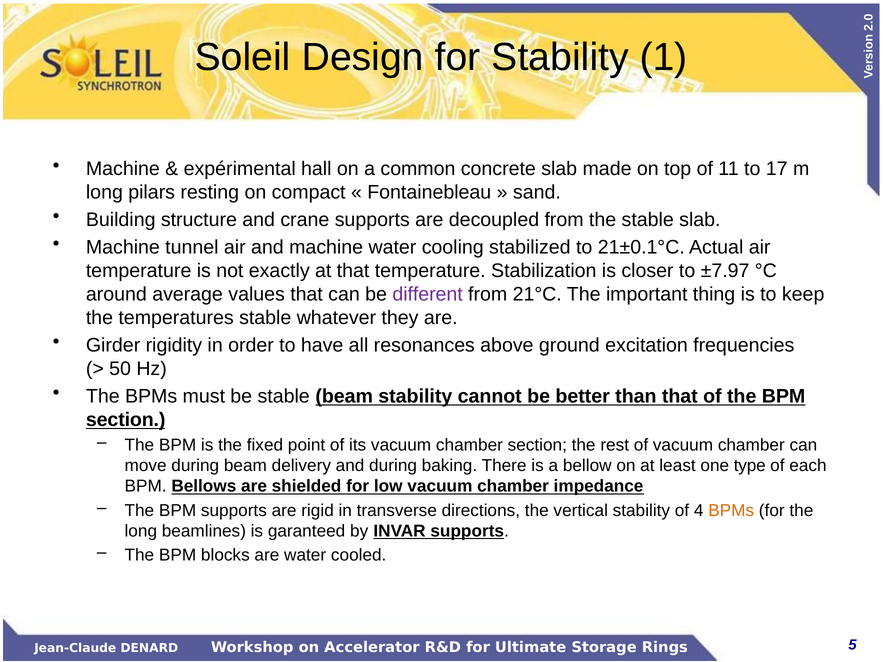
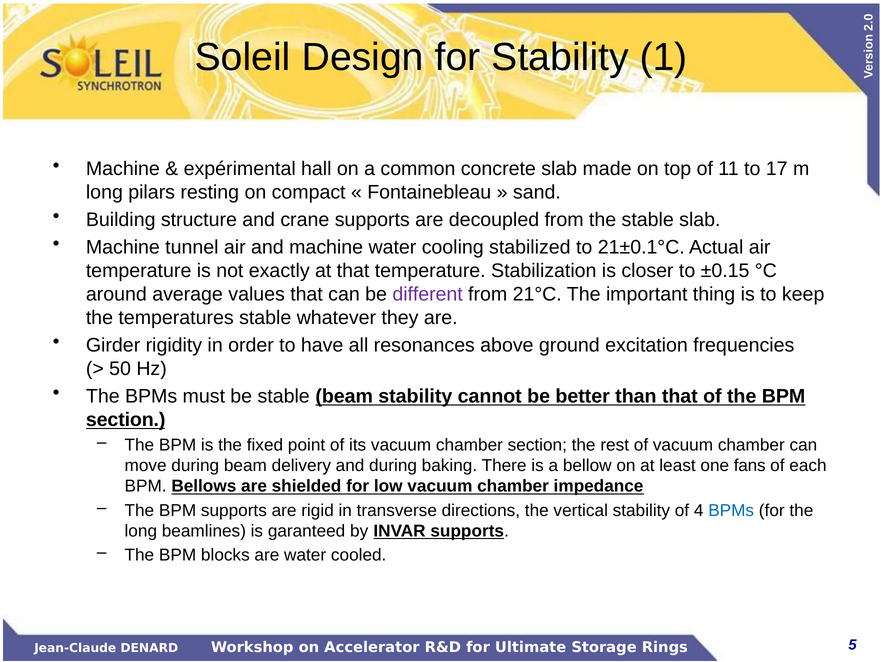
±7.97: ±7.97 -> ±0.15
type: type -> fans
BPMs at (731, 511) colour: orange -> blue
